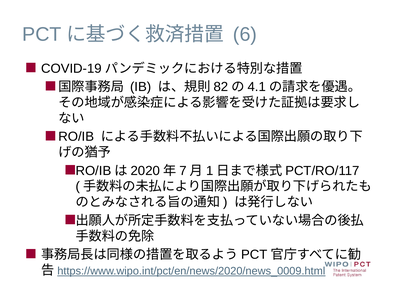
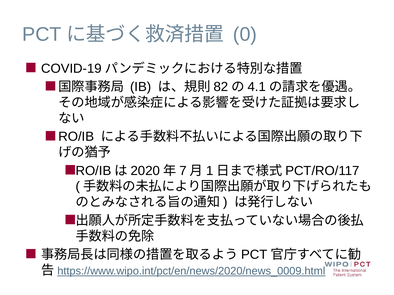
6: 6 -> 0
